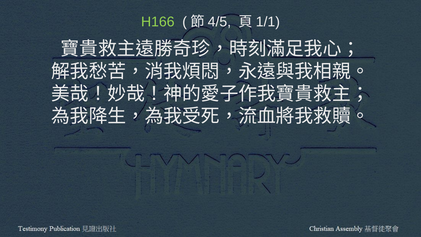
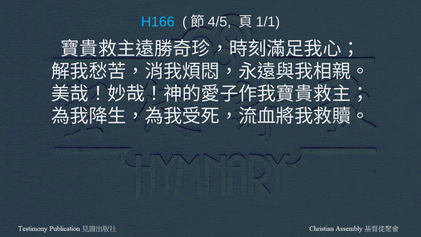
H166 colour: light green -> light blue
